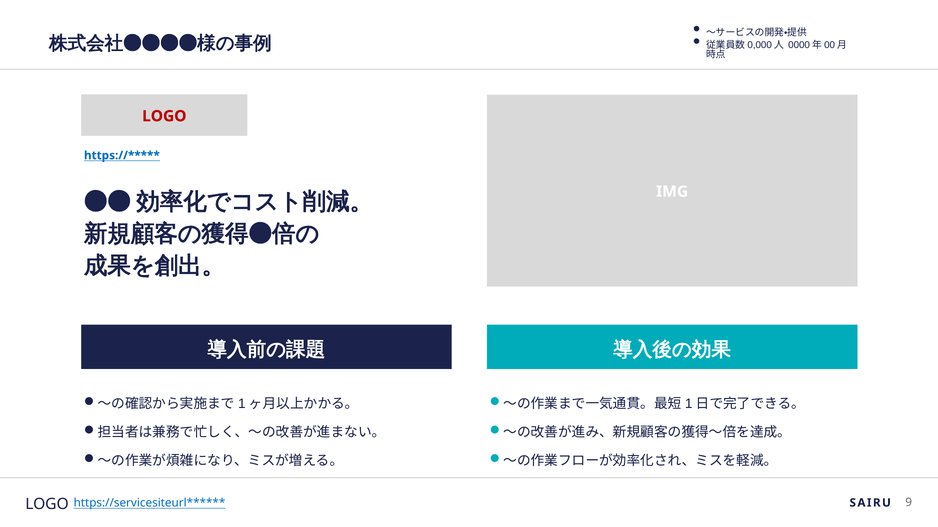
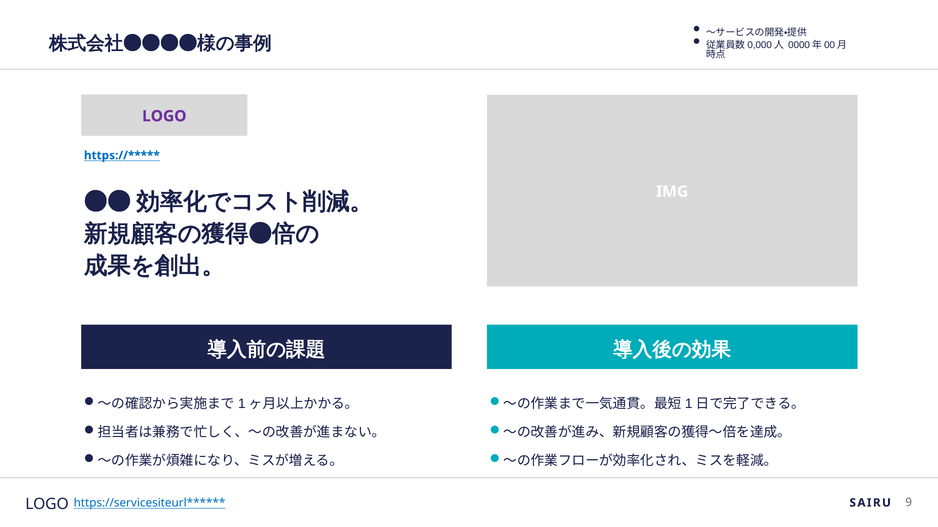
LOGO at (164, 116) colour: red -> purple
